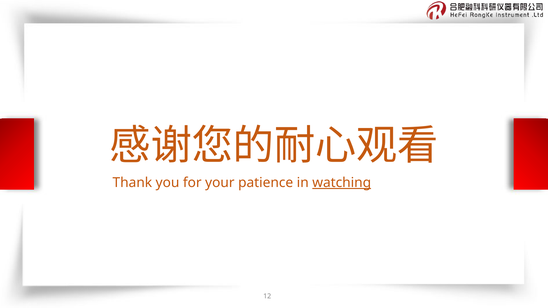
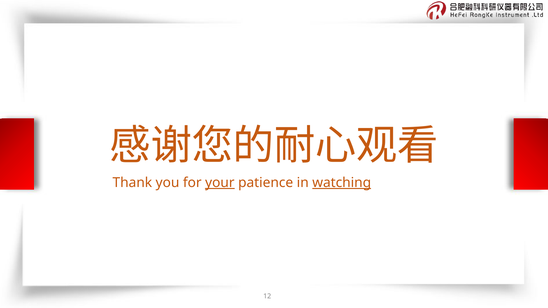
your underline: none -> present
